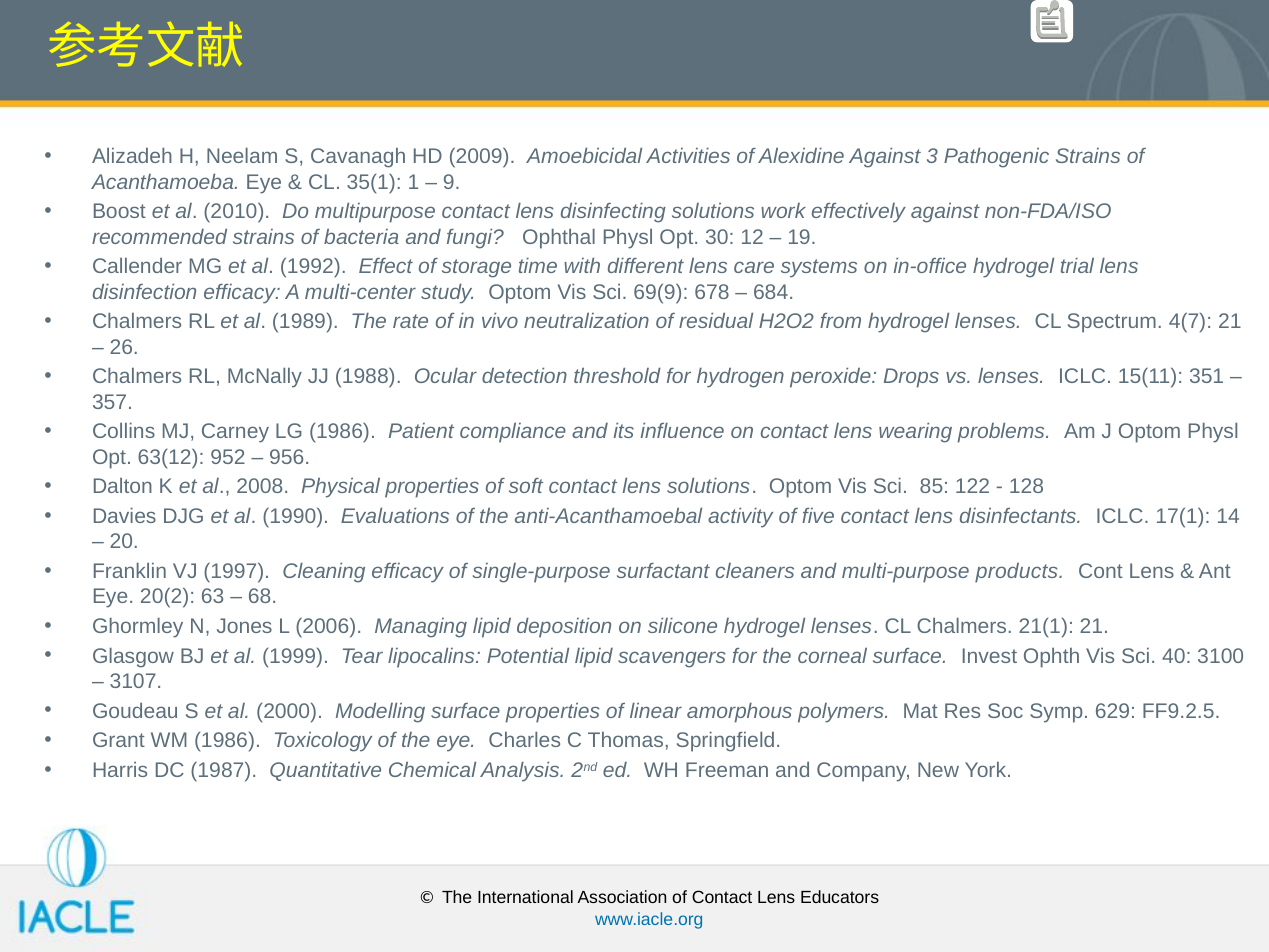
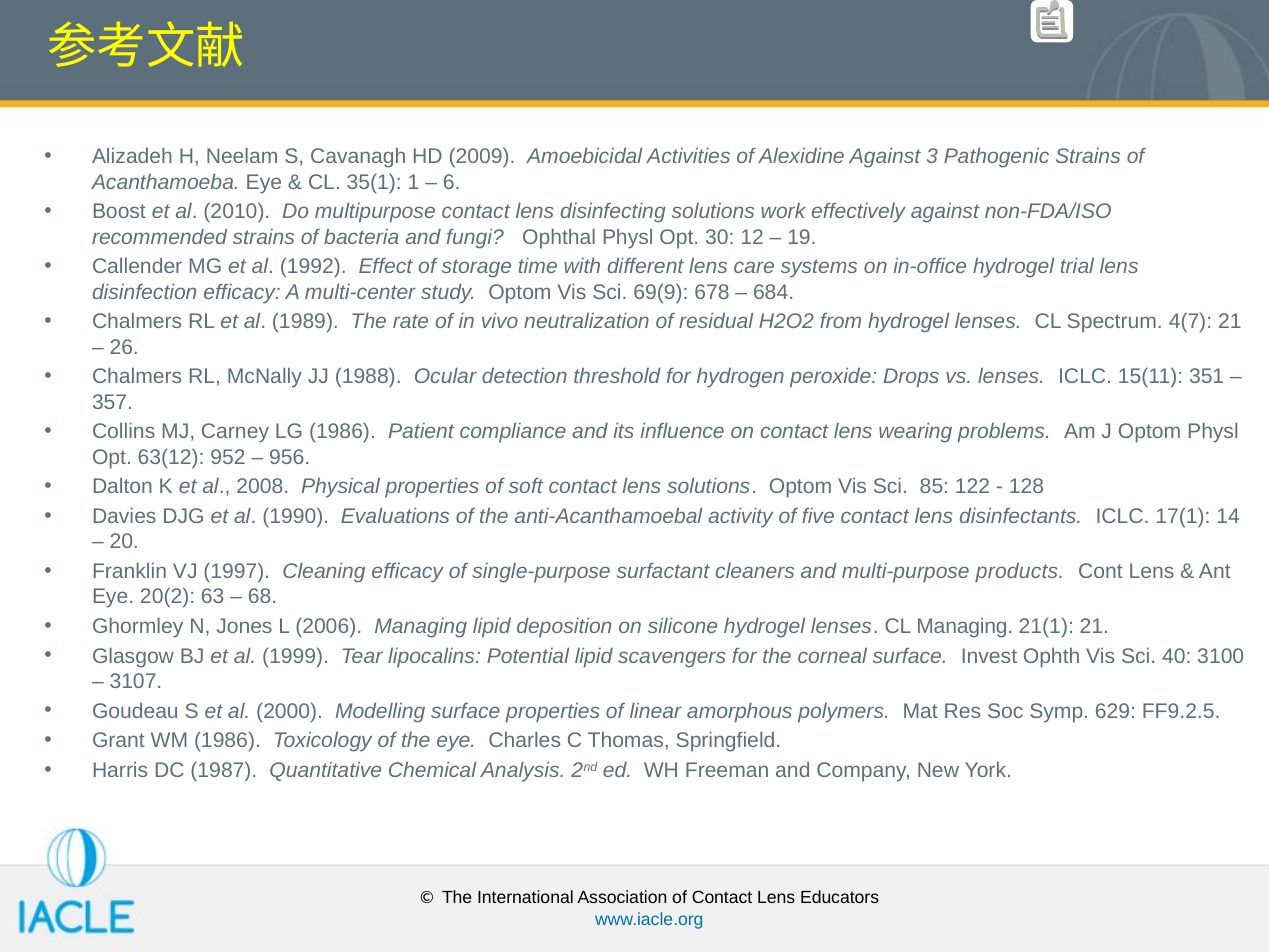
9: 9 -> 6
CL Chalmers: Chalmers -> Managing
